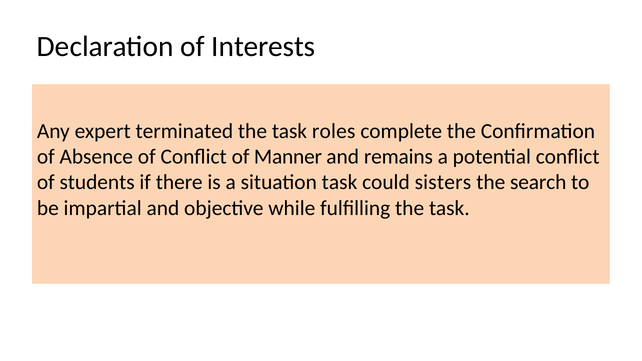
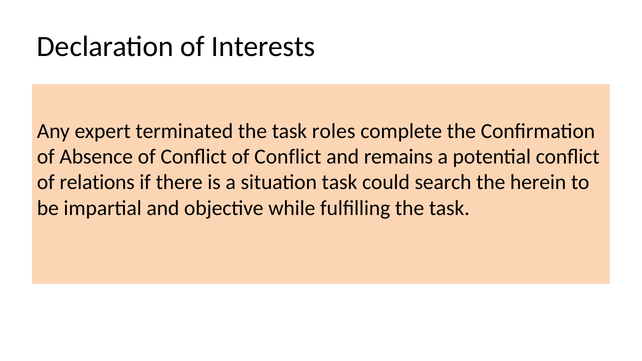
Conflict of Manner: Manner -> Conflict
students: students -> relations
sisters: sisters -> search
search: search -> herein
